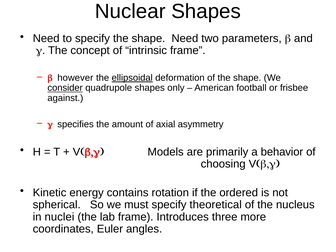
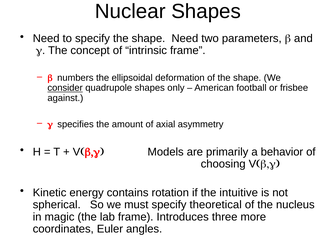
however: however -> numbers
ellipsoidal underline: present -> none
ordered: ordered -> intuitive
nuclei: nuclei -> magic
